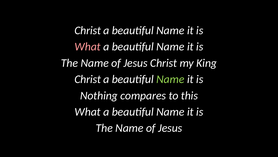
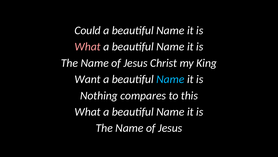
Christ at (88, 30): Christ -> Could
Christ at (88, 79): Christ -> Want
Name at (170, 79) colour: light green -> light blue
